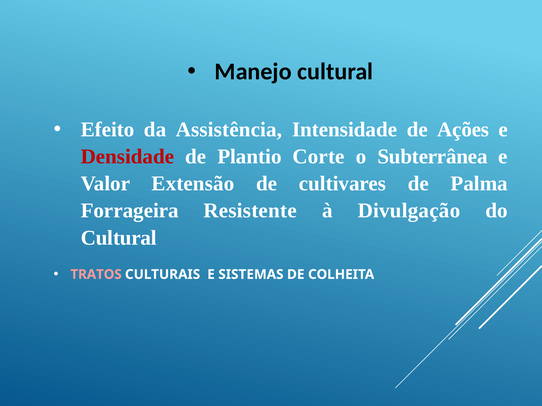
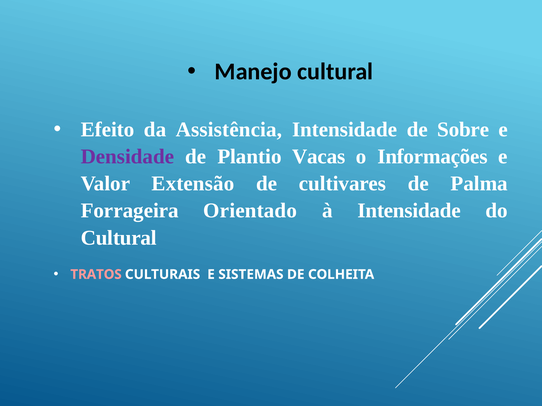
Ações: Ações -> Sobre
Densidade colour: red -> purple
Corte: Corte -> Vacas
Subterrânea: Subterrânea -> Informações
Resistente: Resistente -> Orientado
à Divulgação: Divulgação -> Intensidade
